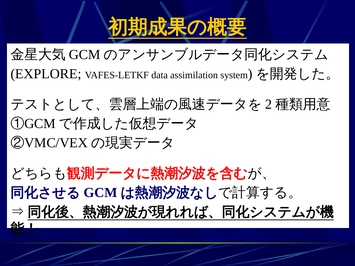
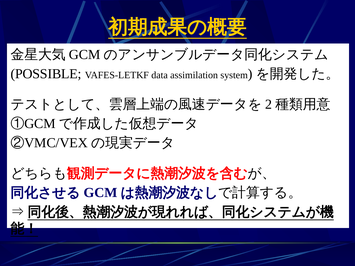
EXPLORE: EXPLORE -> POSSIBLE
